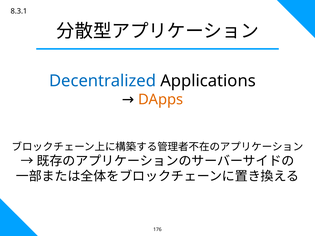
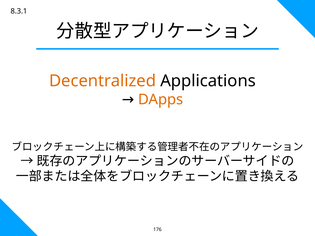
Decentralized colour: blue -> orange
